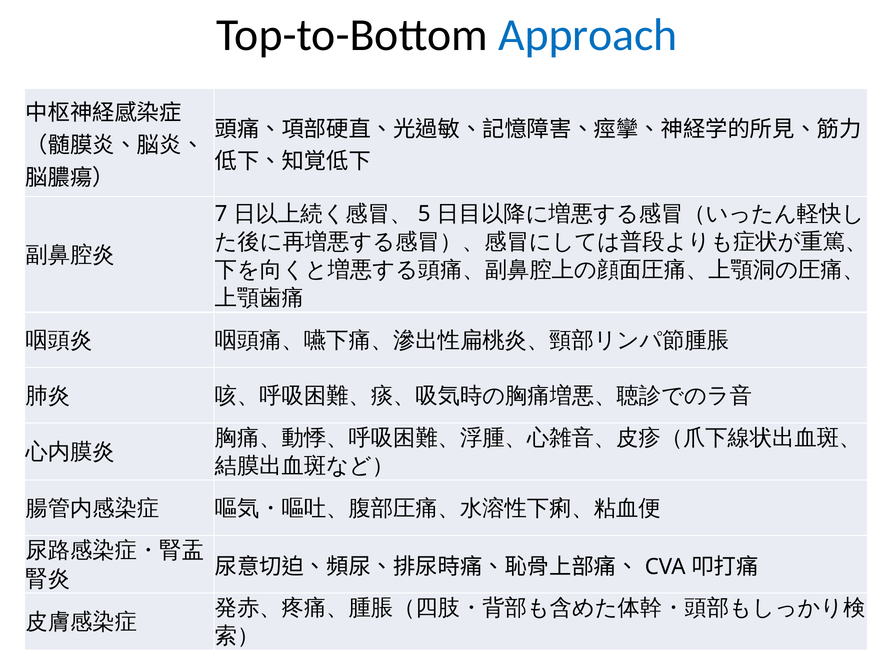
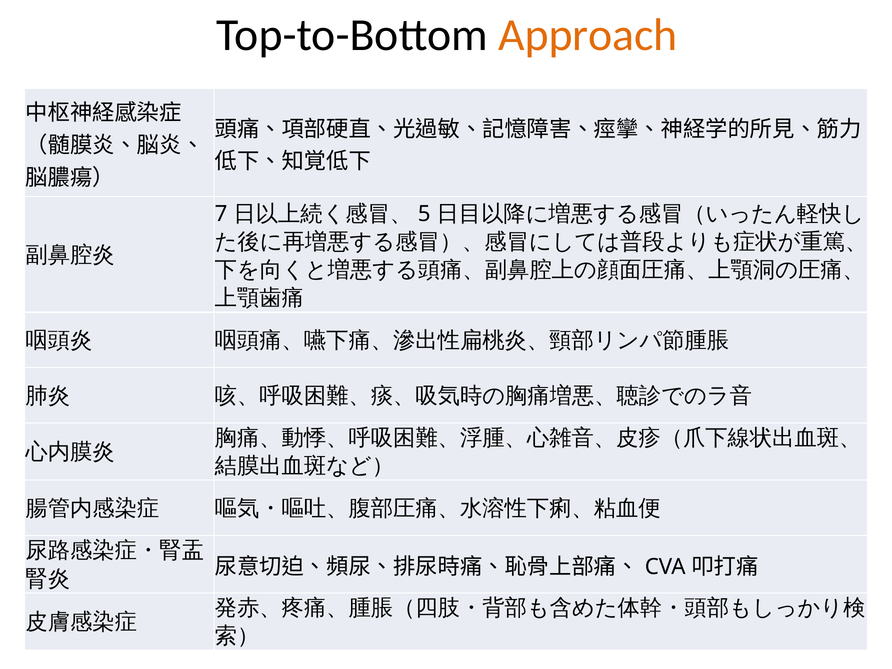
Approach colour: blue -> orange
